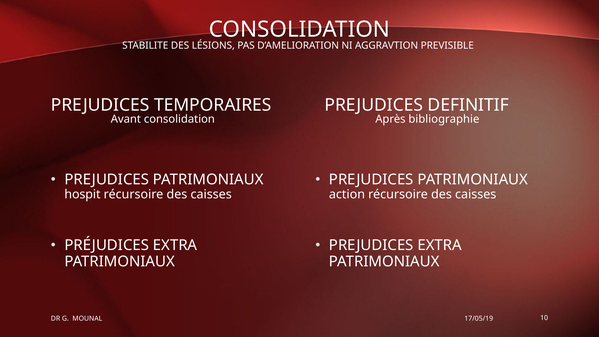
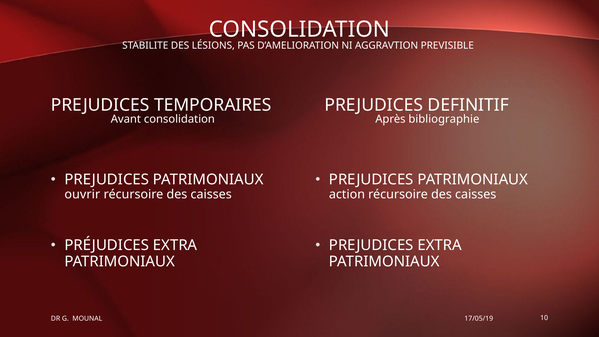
hospit: hospit -> ouvrir
